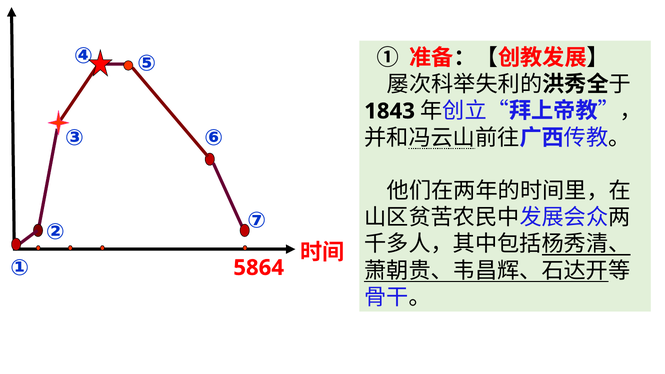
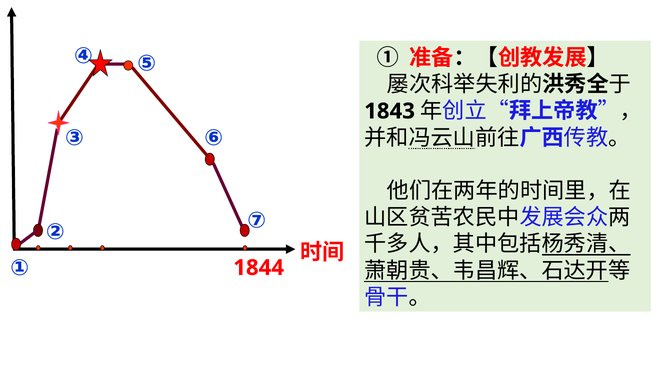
5864: 5864 -> 1844
